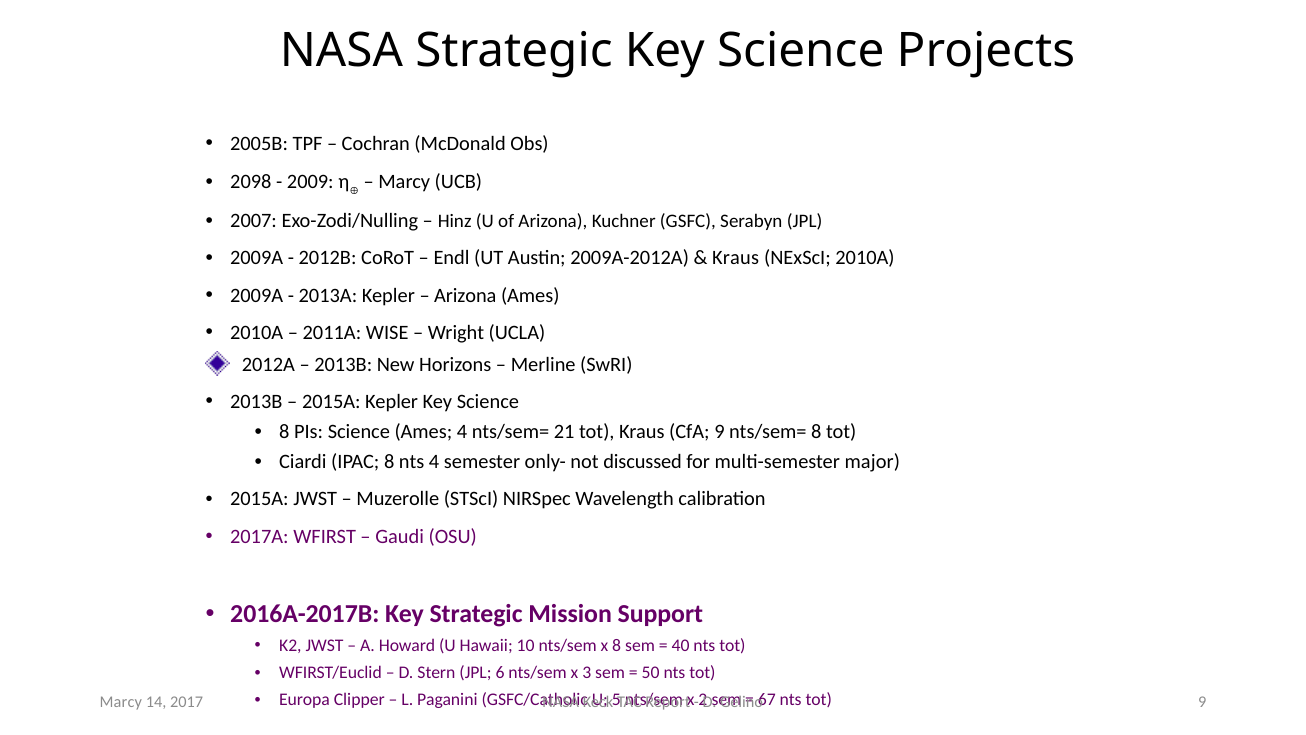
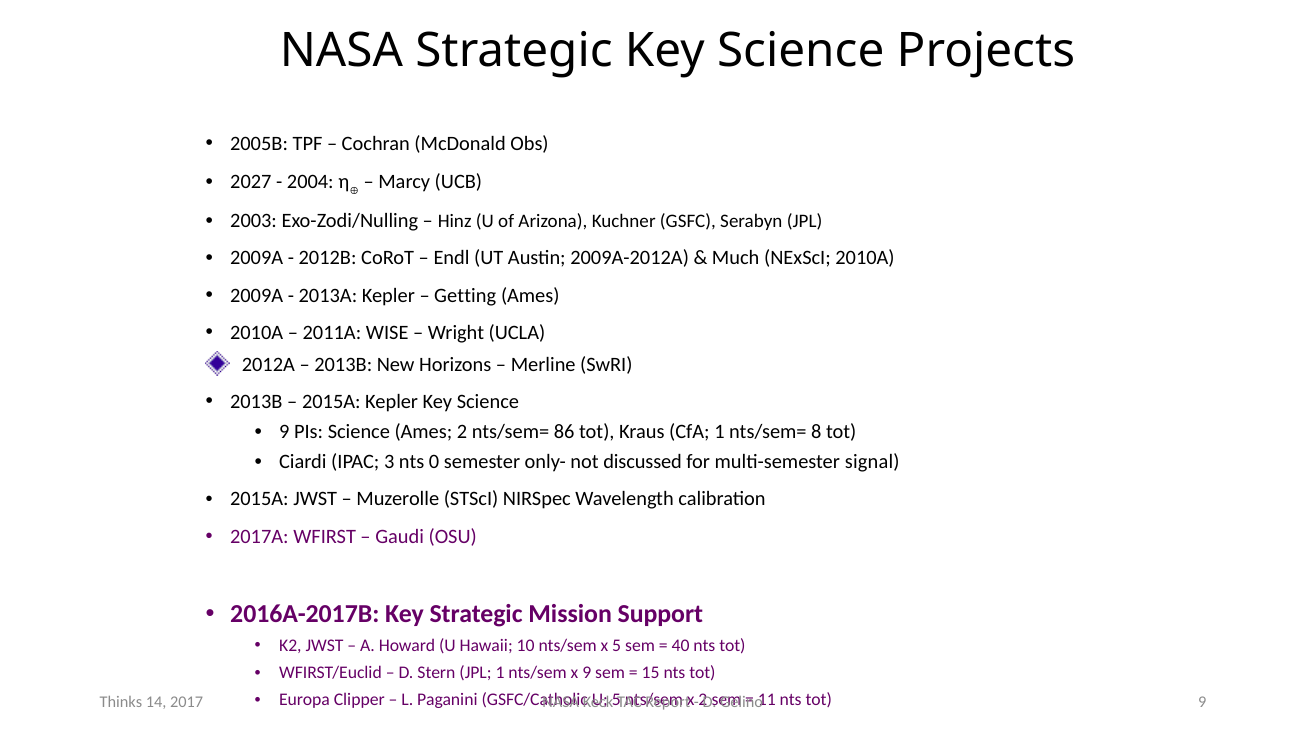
2098: 2098 -> 2027
2009: 2009 -> 2004
2007: 2007 -> 2003
Kraus at (736, 258): Kraus -> Much
Arizona at (465, 295): Arizona -> Getting
8 at (284, 432): 8 -> 9
Ames 4: 4 -> 2
21: 21 -> 86
CfA 9: 9 -> 1
IPAC 8: 8 -> 3
nts 4: 4 -> 0
major: major -> signal
x 8: 8 -> 5
JPL 6: 6 -> 1
x 3: 3 -> 9
50: 50 -> 15
67: 67 -> 11
Marcy at (121, 702): Marcy -> Thinks
